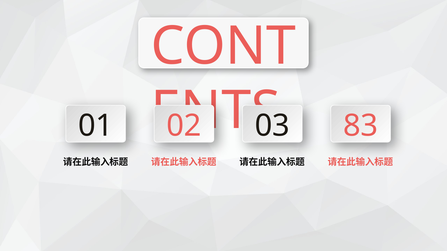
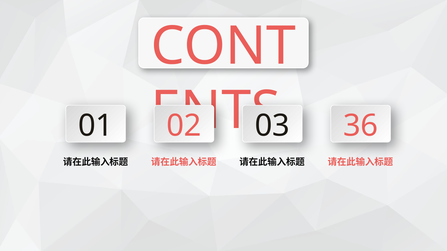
83: 83 -> 36
